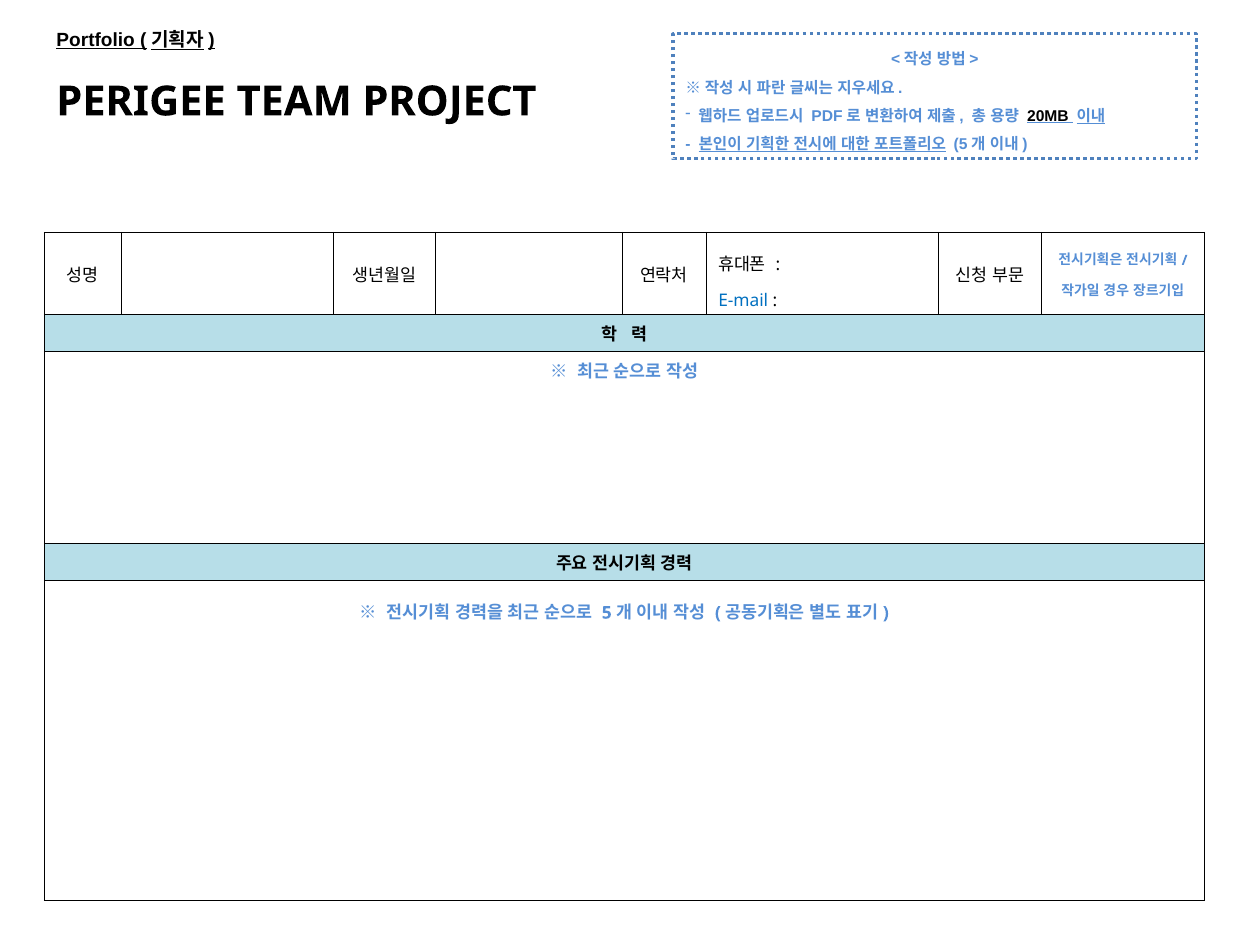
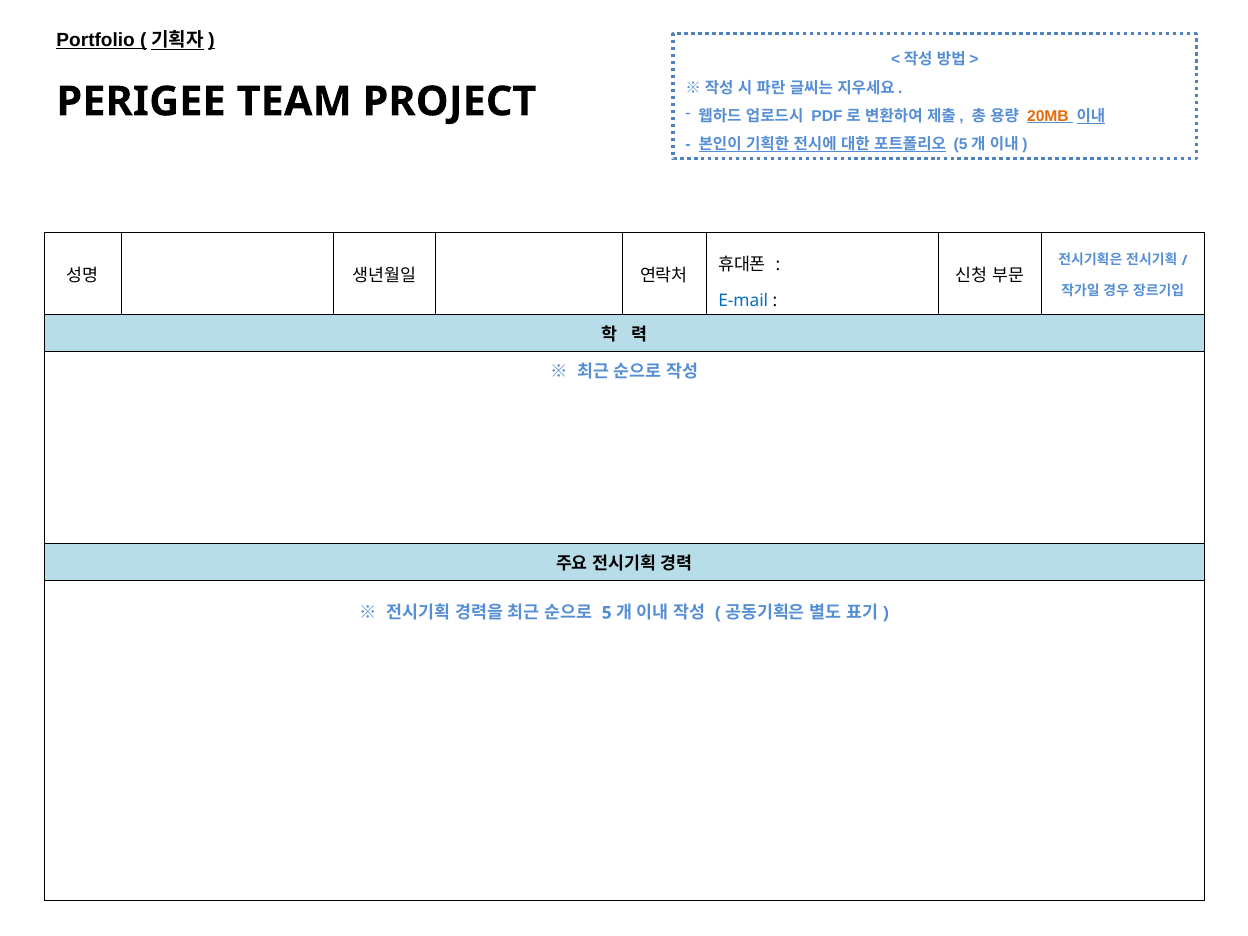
20MB colour: black -> orange
